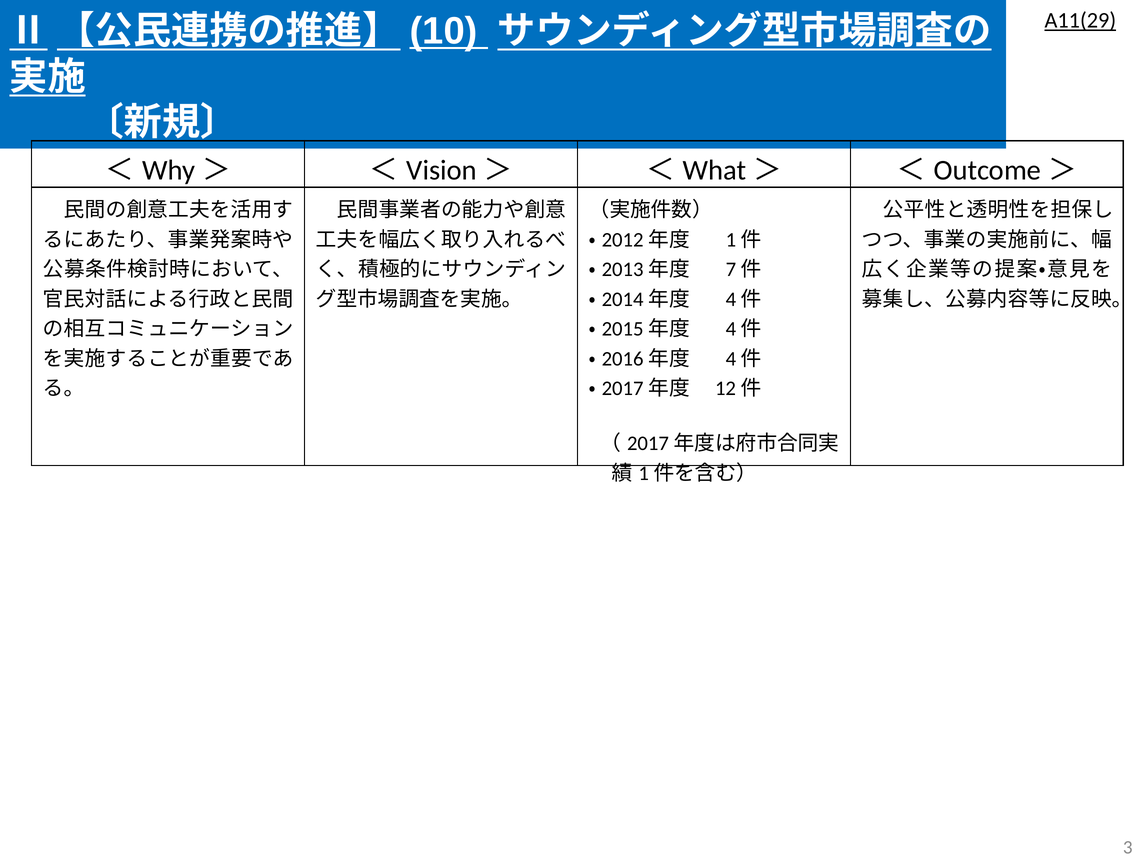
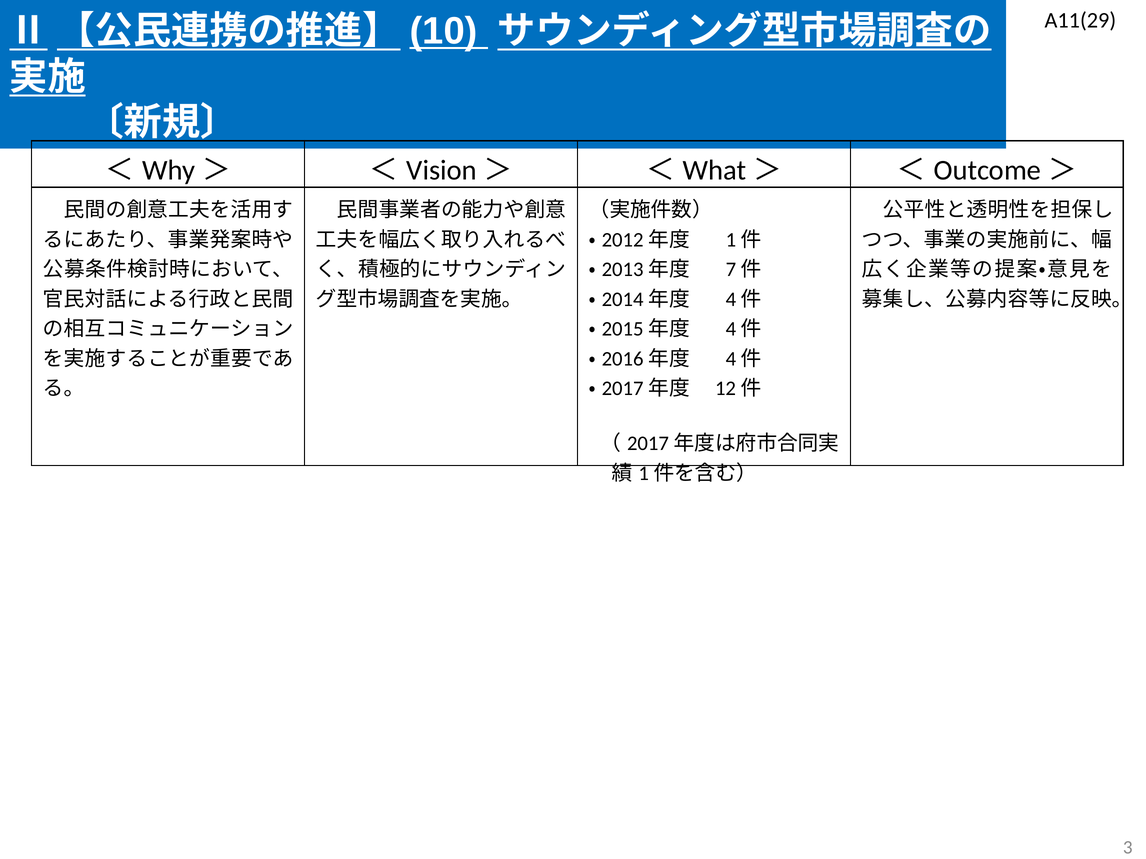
A11(29 underline: present -> none
